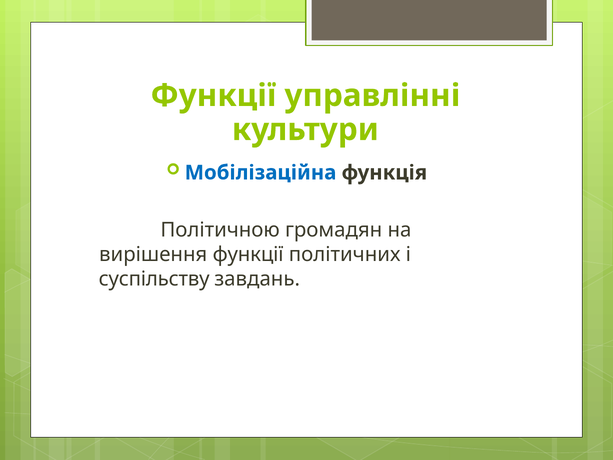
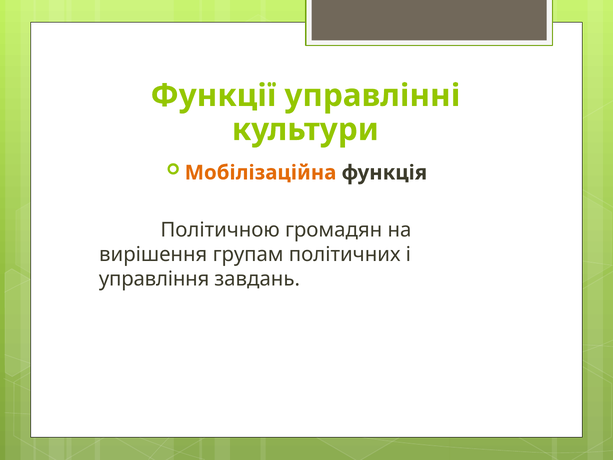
Мобілізаційна colour: blue -> orange
вирішення функції: функції -> групам
суспільству: суспільству -> управління
